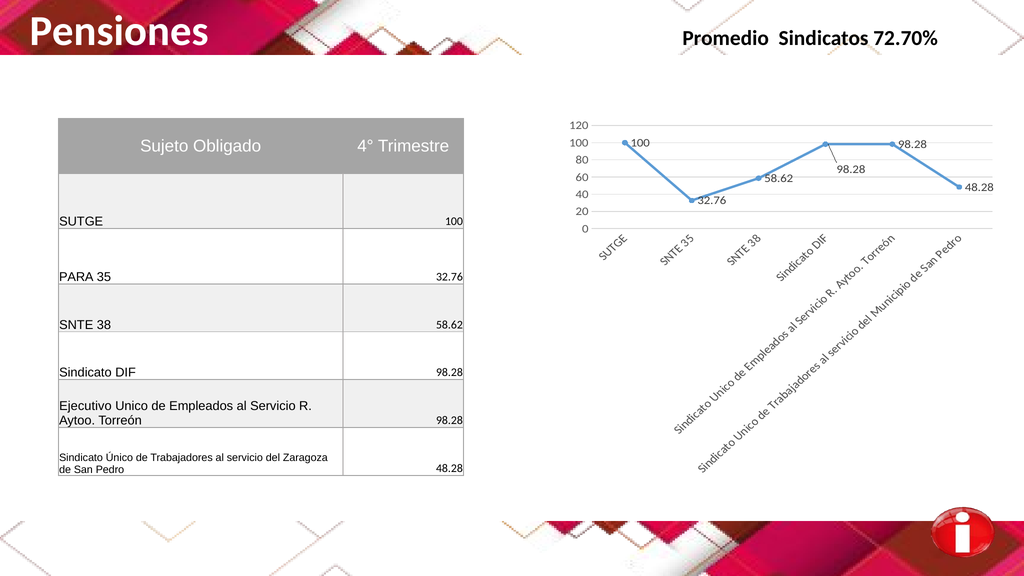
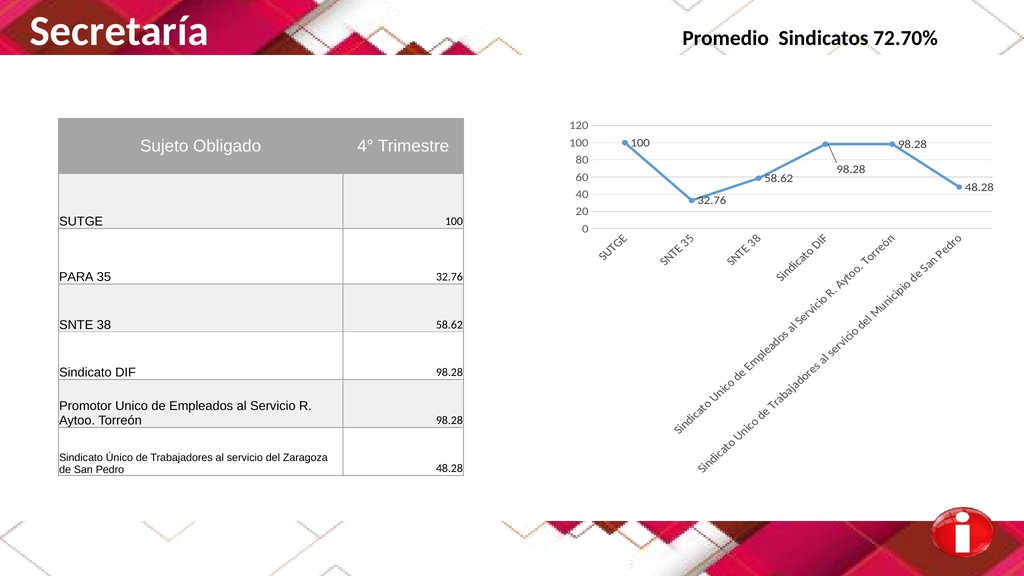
Pensiones: Pensiones -> Secretaría
Ejecutivo: Ejecutivo -> Promotor
